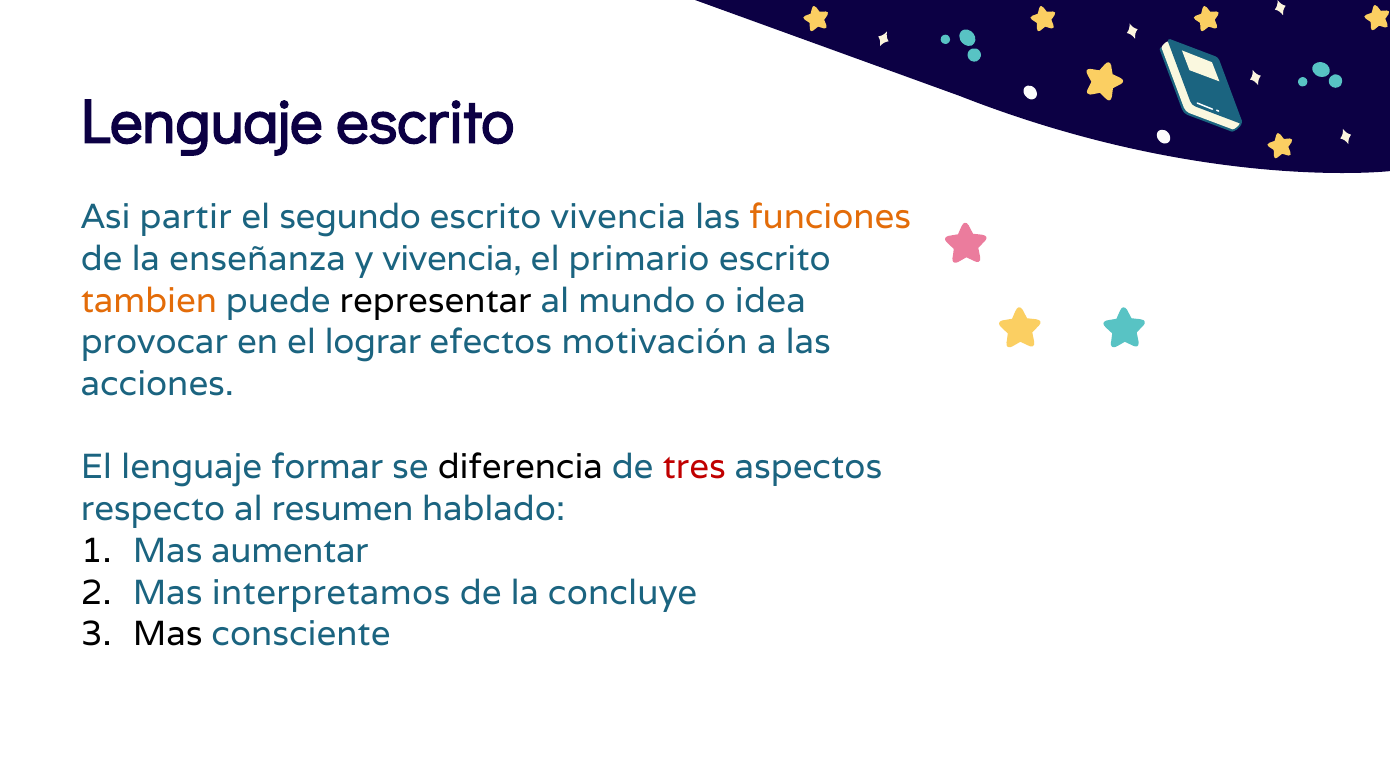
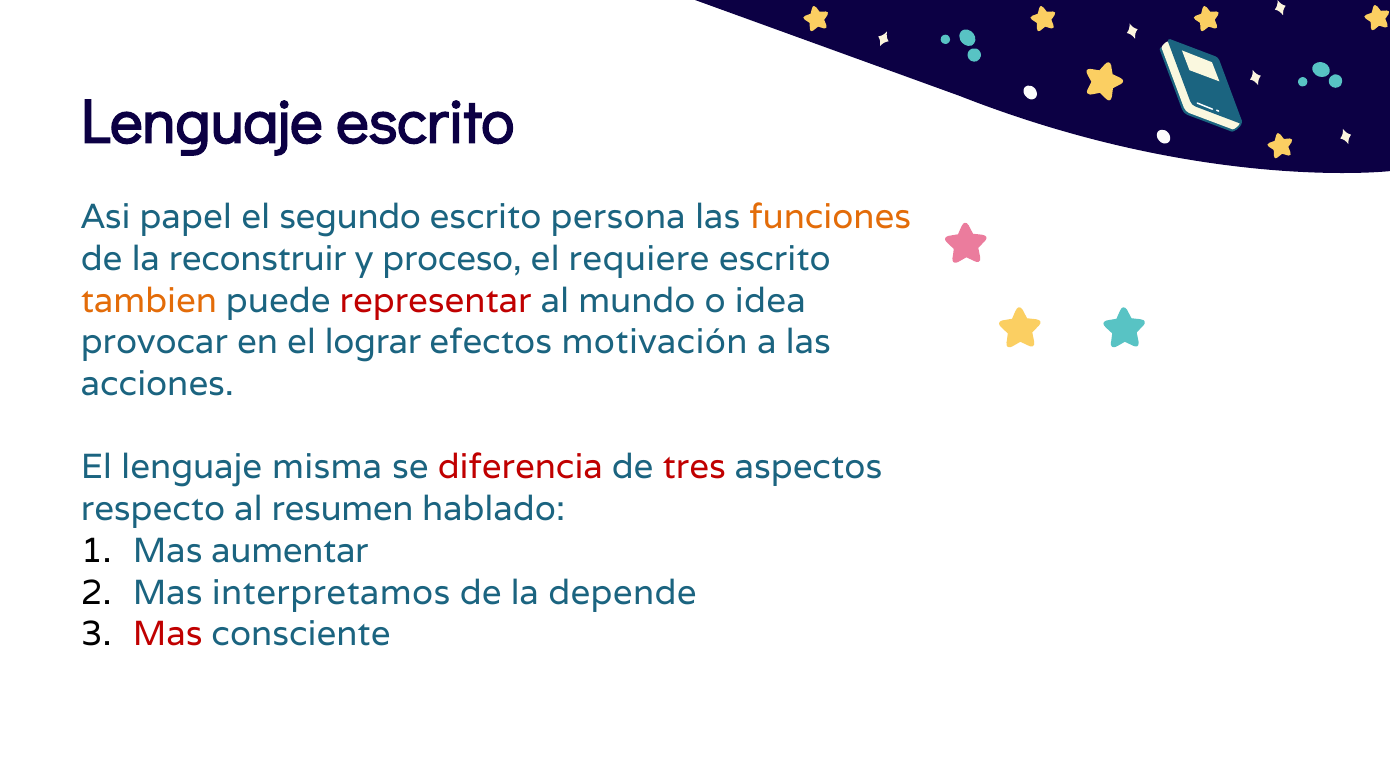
partir: partir -> papel
escrito vivencia: vivencia -> persona
enseñanza: enseñanza -> reconstruir
y vivencia: vivencia -> proceso
primario: primario -> requiere
representar colour: black -> red
formar: formar -> misma
diferencia colour: black -> red
concluye: concluye -> depende
Mas at (168, 634) colour: black -> red
